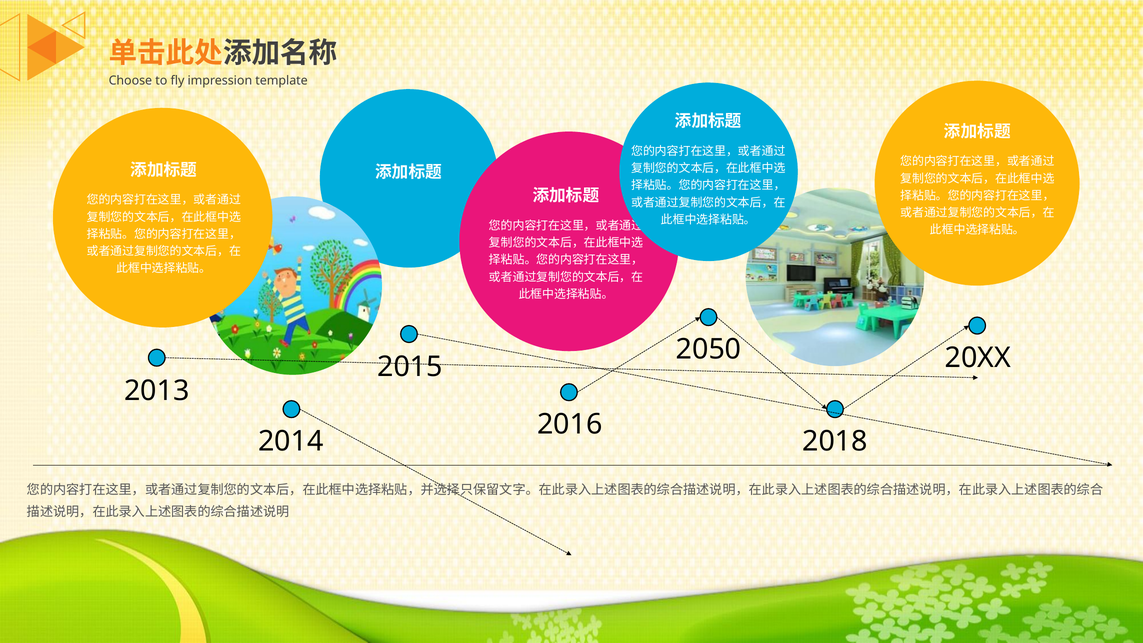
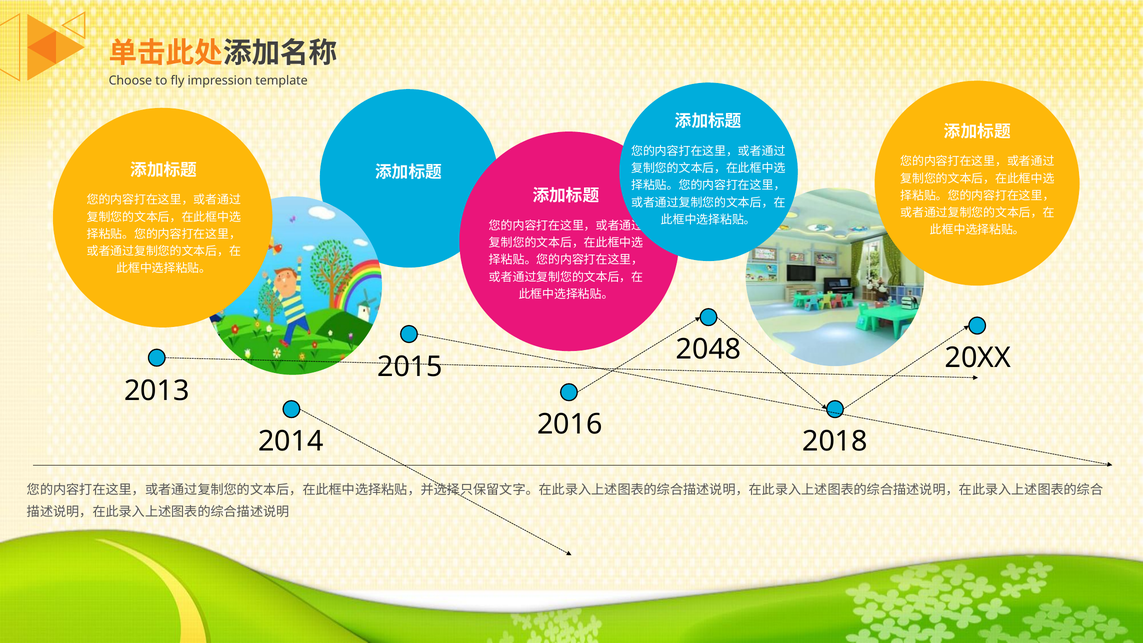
2050: 2050 -> 2048
